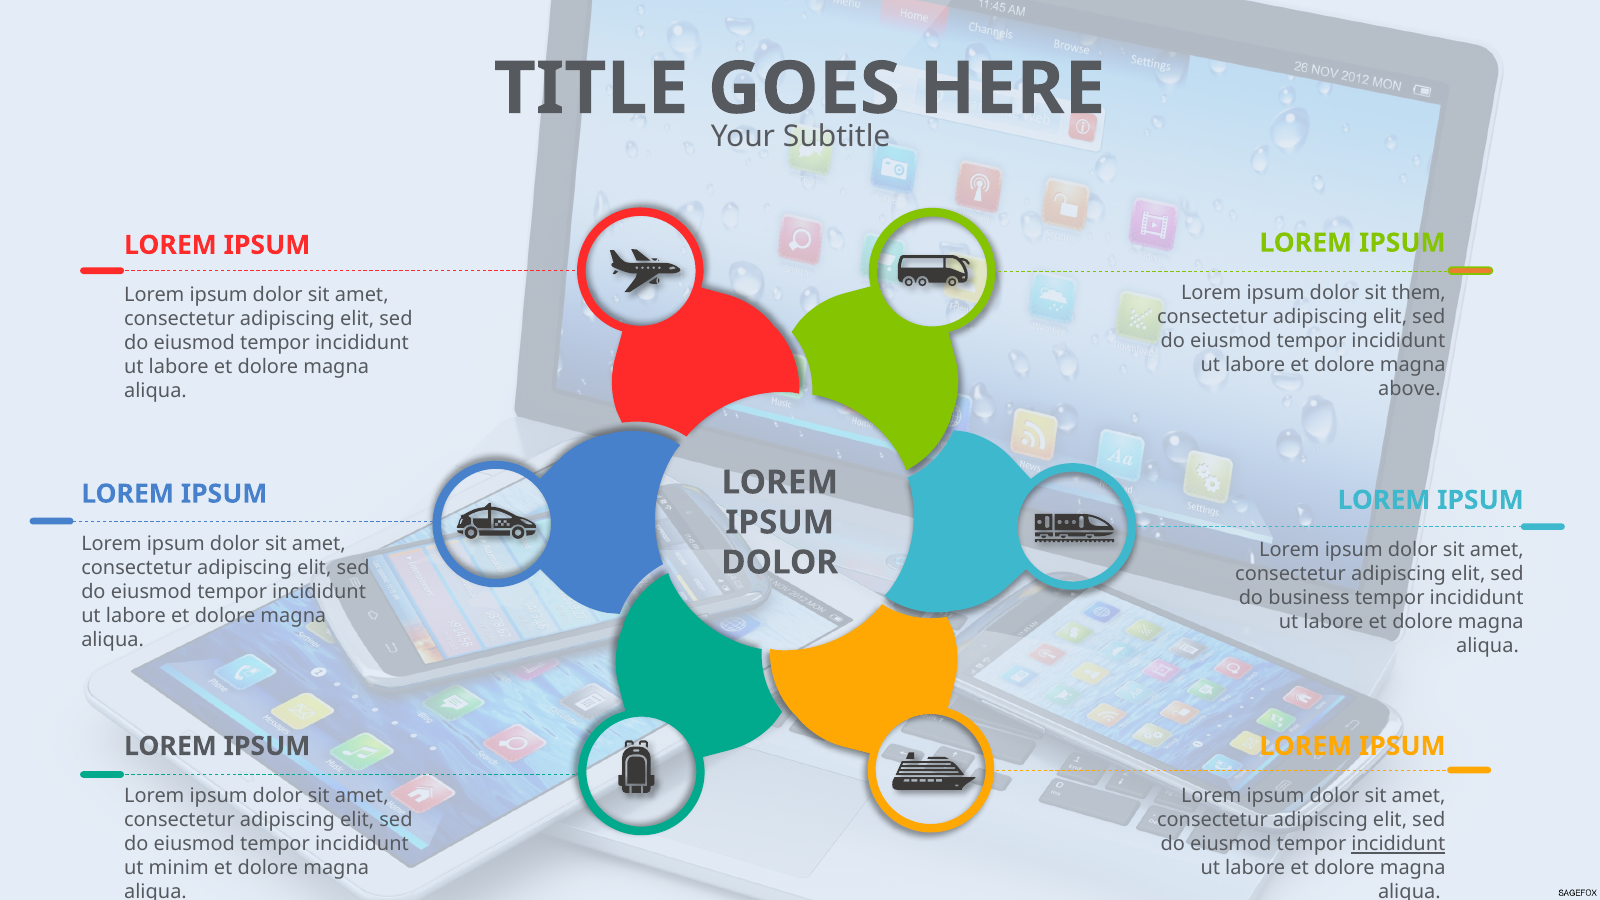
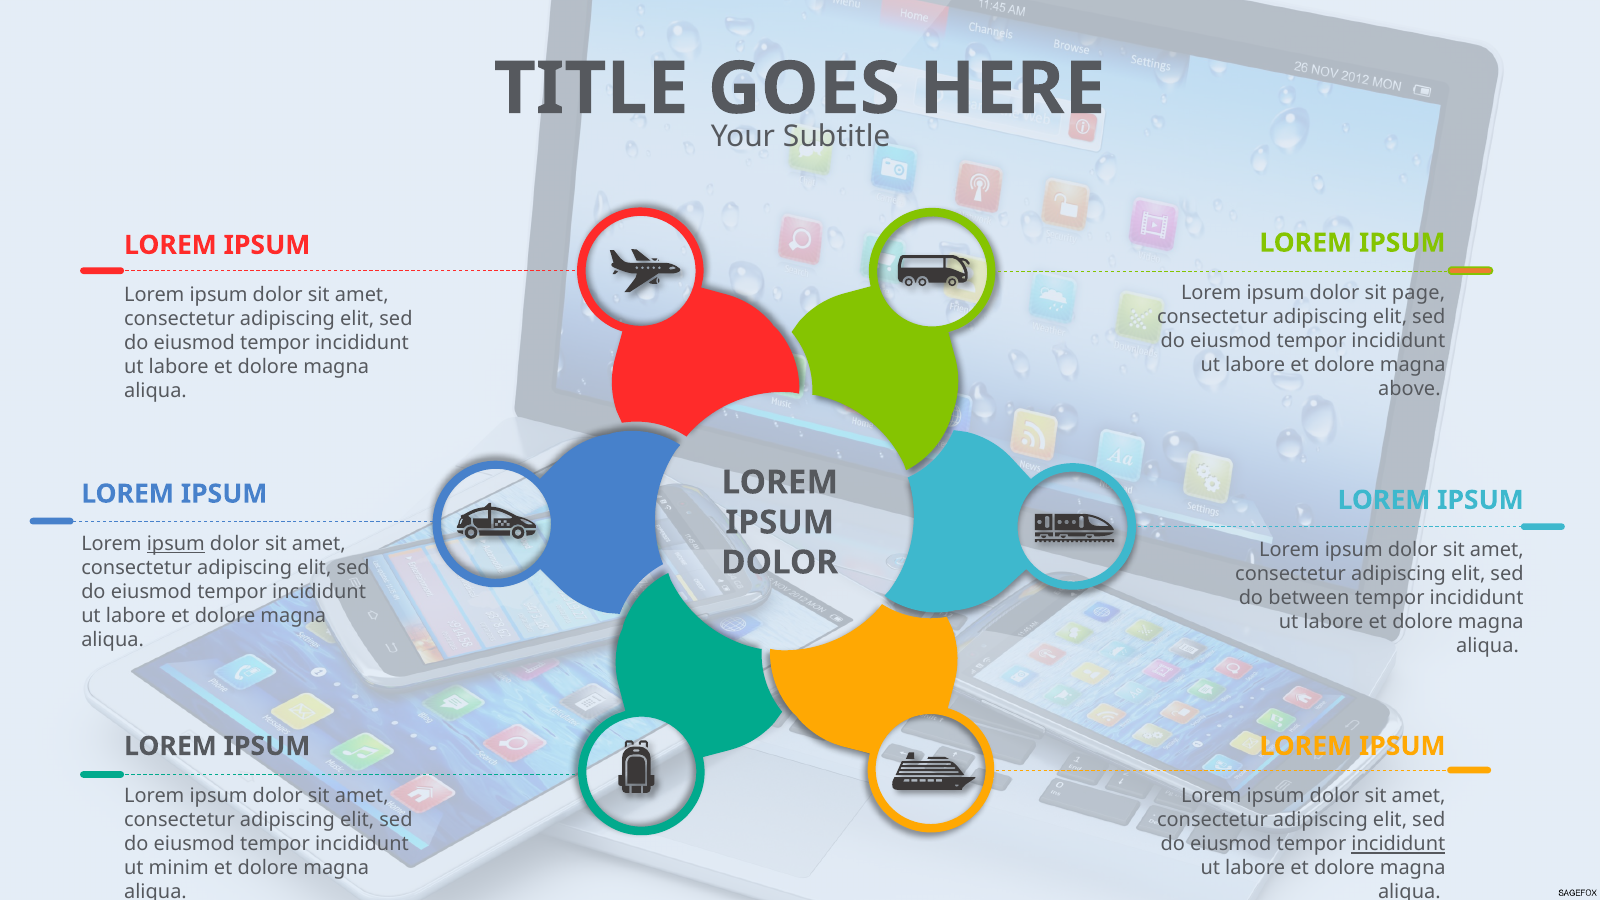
them: them -> page
ipsum at (176, 544) underline: none -> present
business: business -> between
